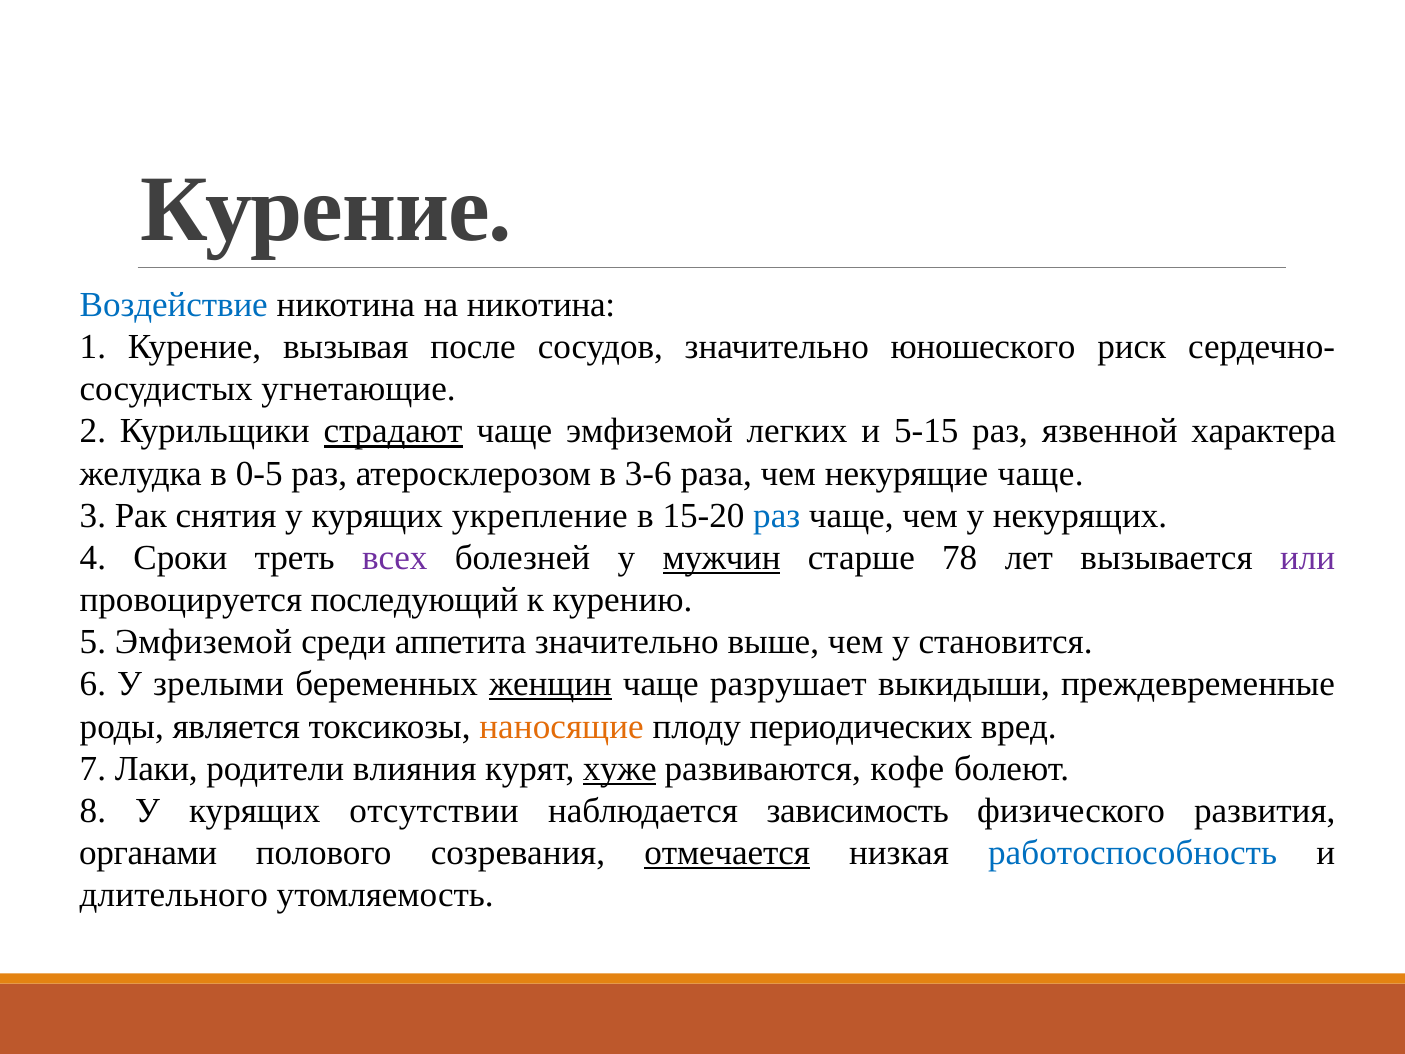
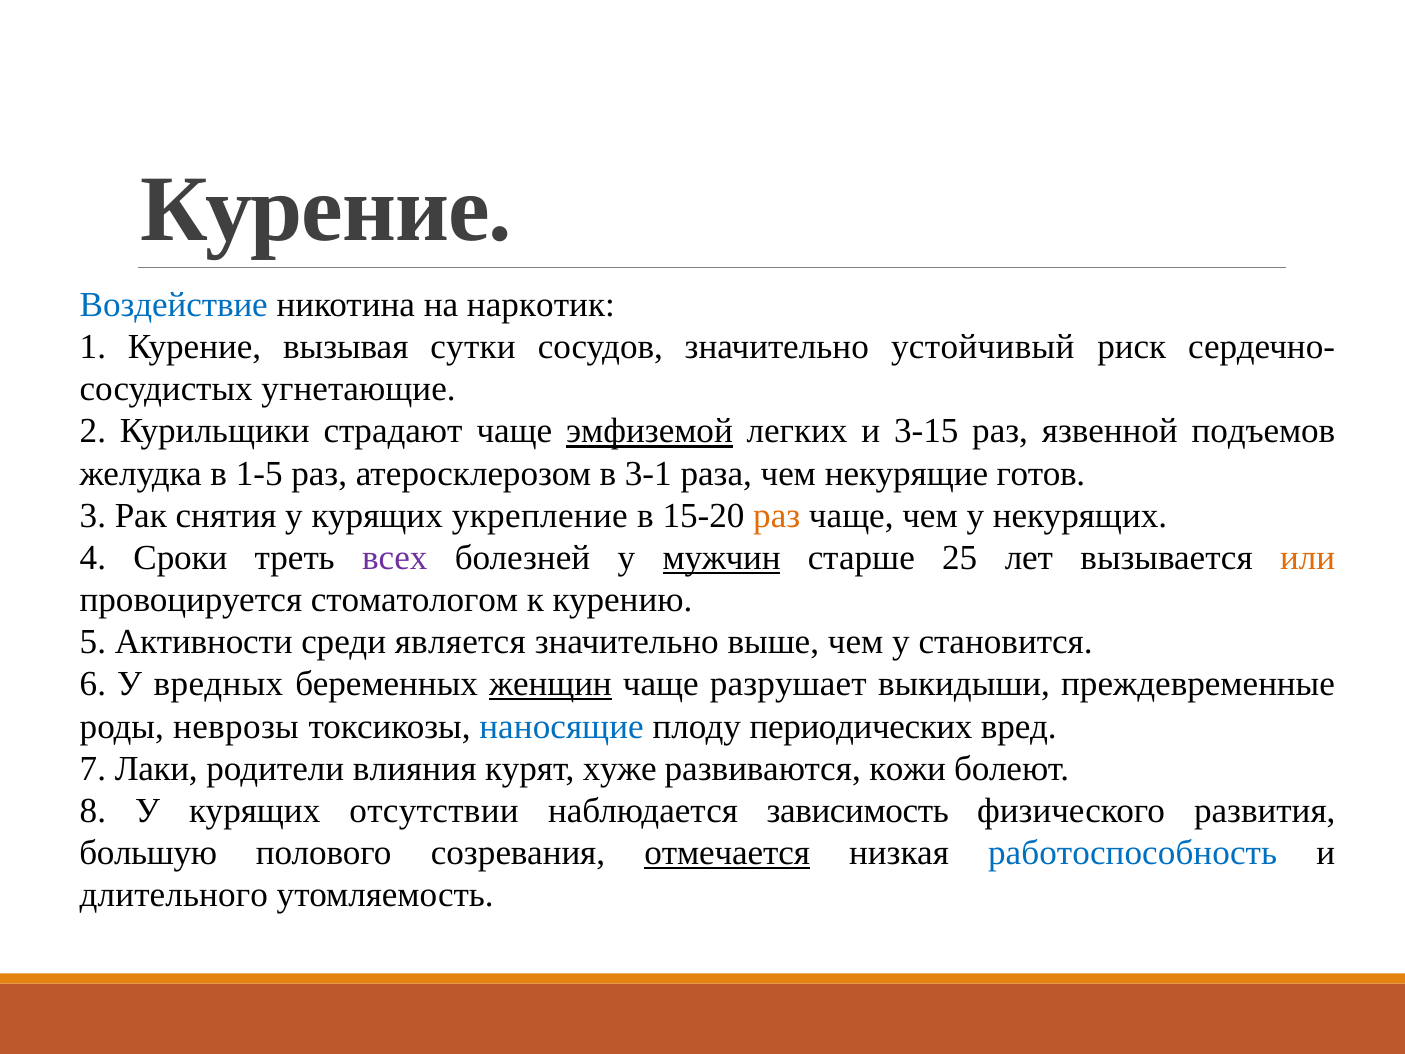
на никотина: никотина -> наркотик
после: после -> сутки
юношеского: юношеского -> устойчивый
страдают underline: present -> none
эмфиземой at (649, 431) underline: none -> present
5-15: 5-15 -> 3-15
характера: характера -> подъемов
0-5: 0-5 -> 1-5
3-6: 3-6 -> 3-1
некурящие чаще: чаще -> готов
раз at (777, 516) colour: blue -> orange
78: 78 -> 25
или colour: purple -> orange
последующий: последующий -> стоматологом
5 Эмфиземой: Эмфиземой -> Активности
аппетита: аппетита -> является
зрелыми: зрелыми -> вредных
является: является -> неврозы
наносящие colour: orange -> blue
хуже underline: present -> none
кофе: кофе -> кожи
органами: органами -> большую
